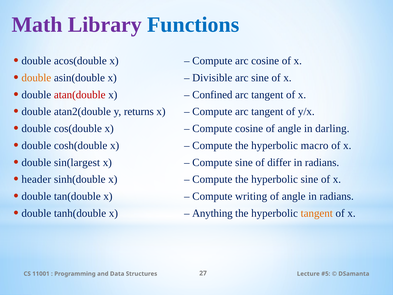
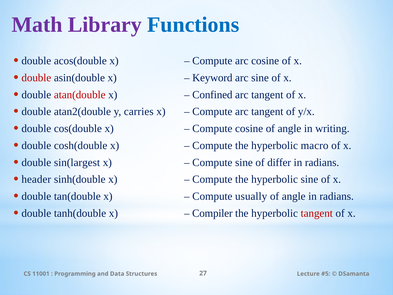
double at (36, 78) colour: orange -> red
Divisible: Divisible -> Keyword
returns: returns -> carries
darling: darling -> writing
writing: writing -> usually
Anything: Anything -> Compiler
tangent at (317, 213) colour: orange -> red
